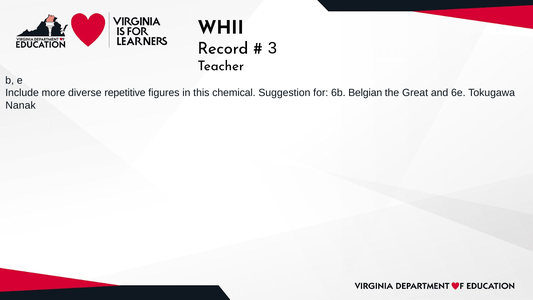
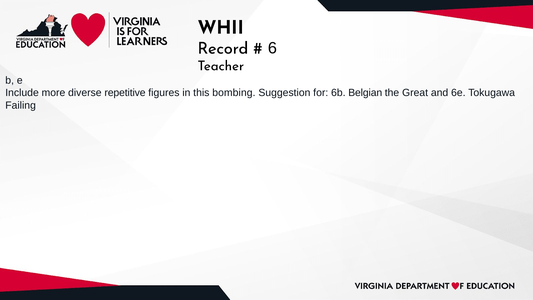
3: 3 -> 6
chemical: chemical -> bombing
Nanak: Nanak -> Failing
